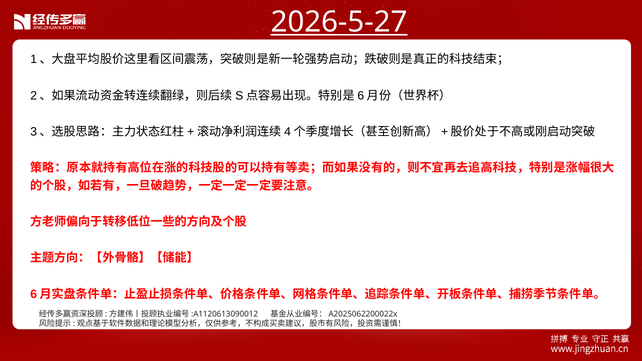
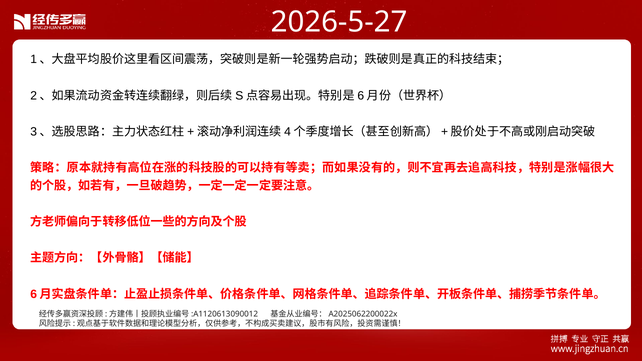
2026-5-27 underline: present -> none
